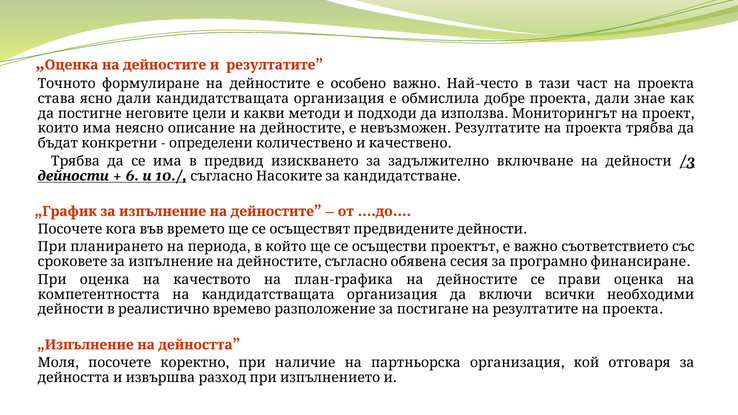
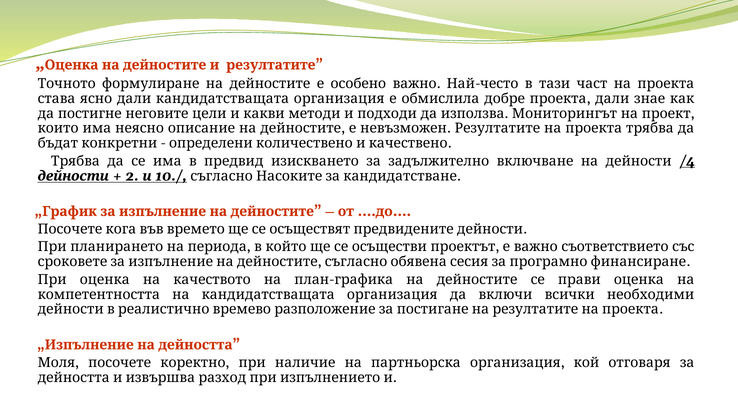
/3: /3 -> /4
6: 6 -> 2
